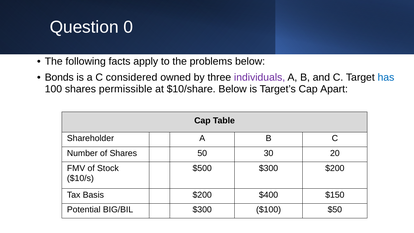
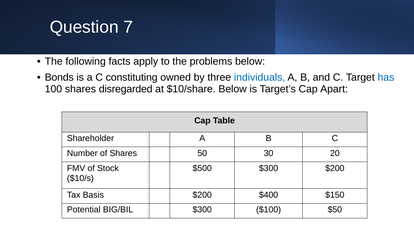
0: 0 -> 7
considered: considered -> constituting
individuals colour: purple -> blue
permissible: permissible -> disregarded
